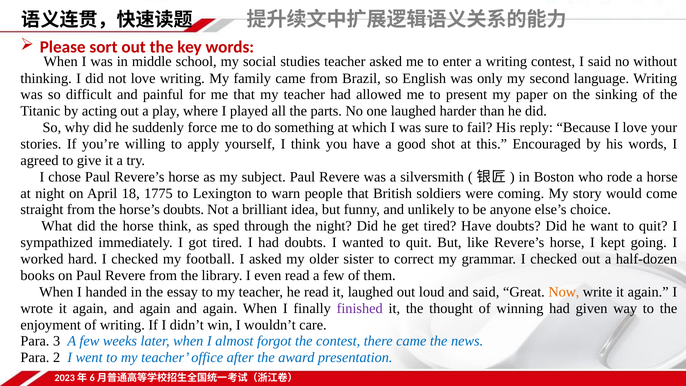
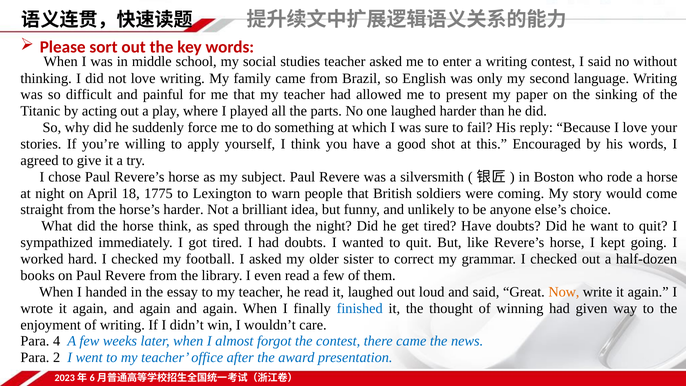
horse’s doubts: doubts -> harder
finished colour: purple -> blue
3: 3 -> 4
